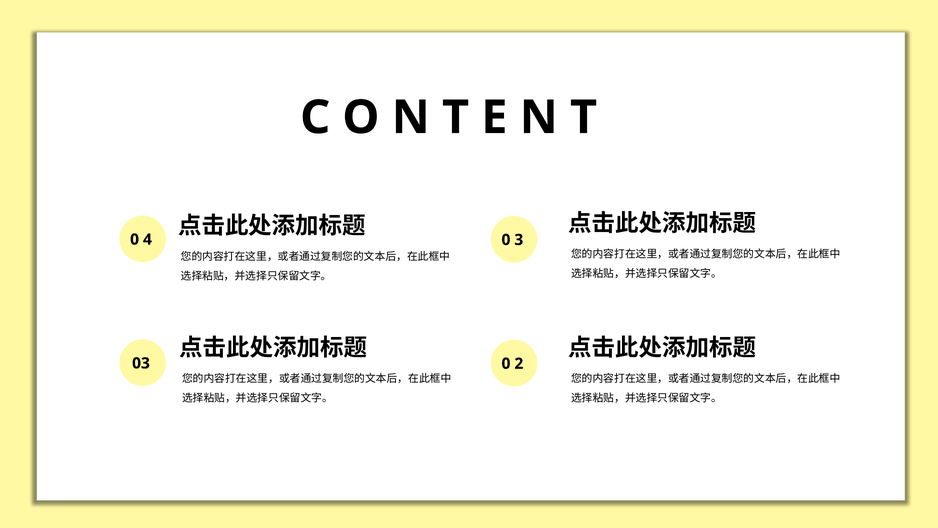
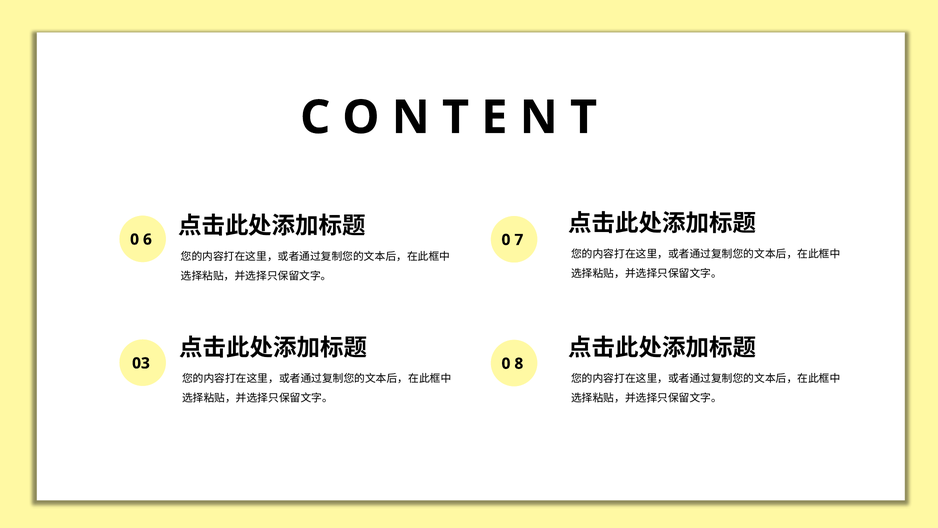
4: 4 -> 6
3: 3 -> 7
2: 2 -> 8
